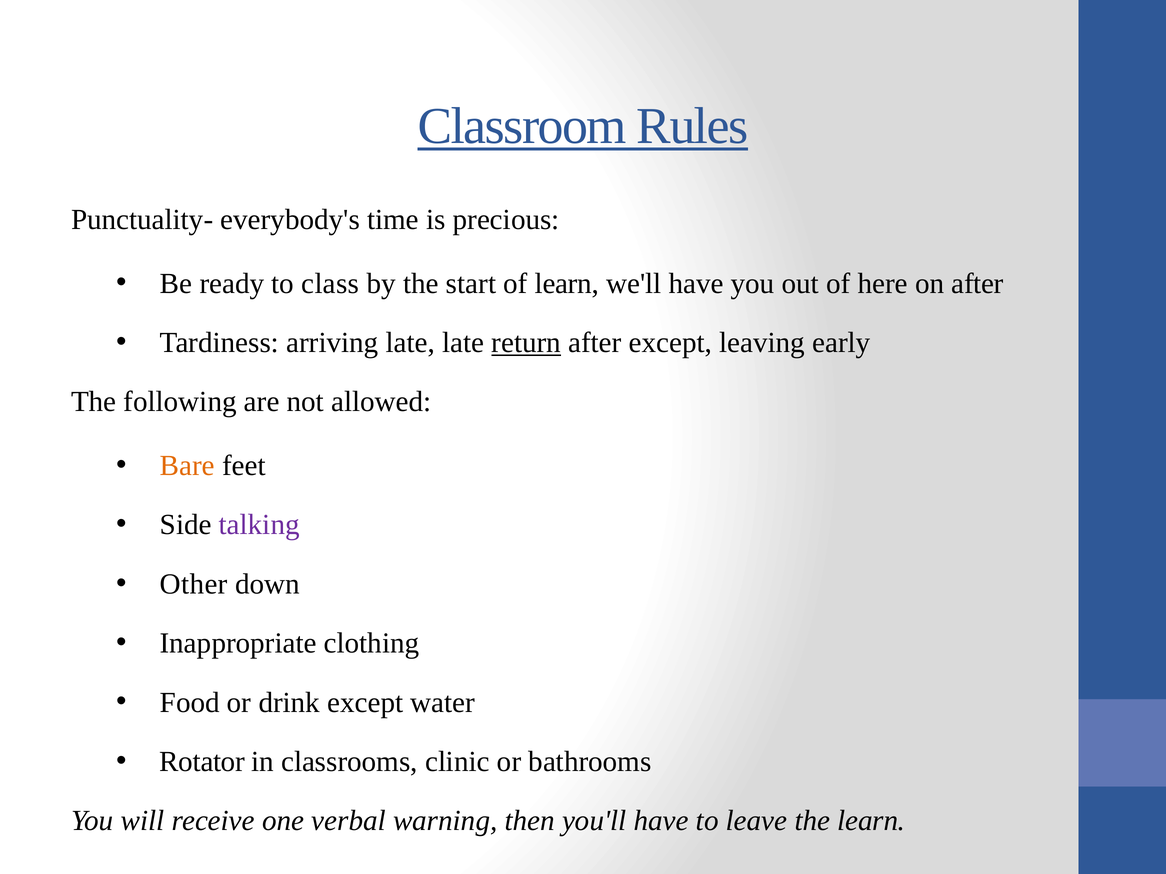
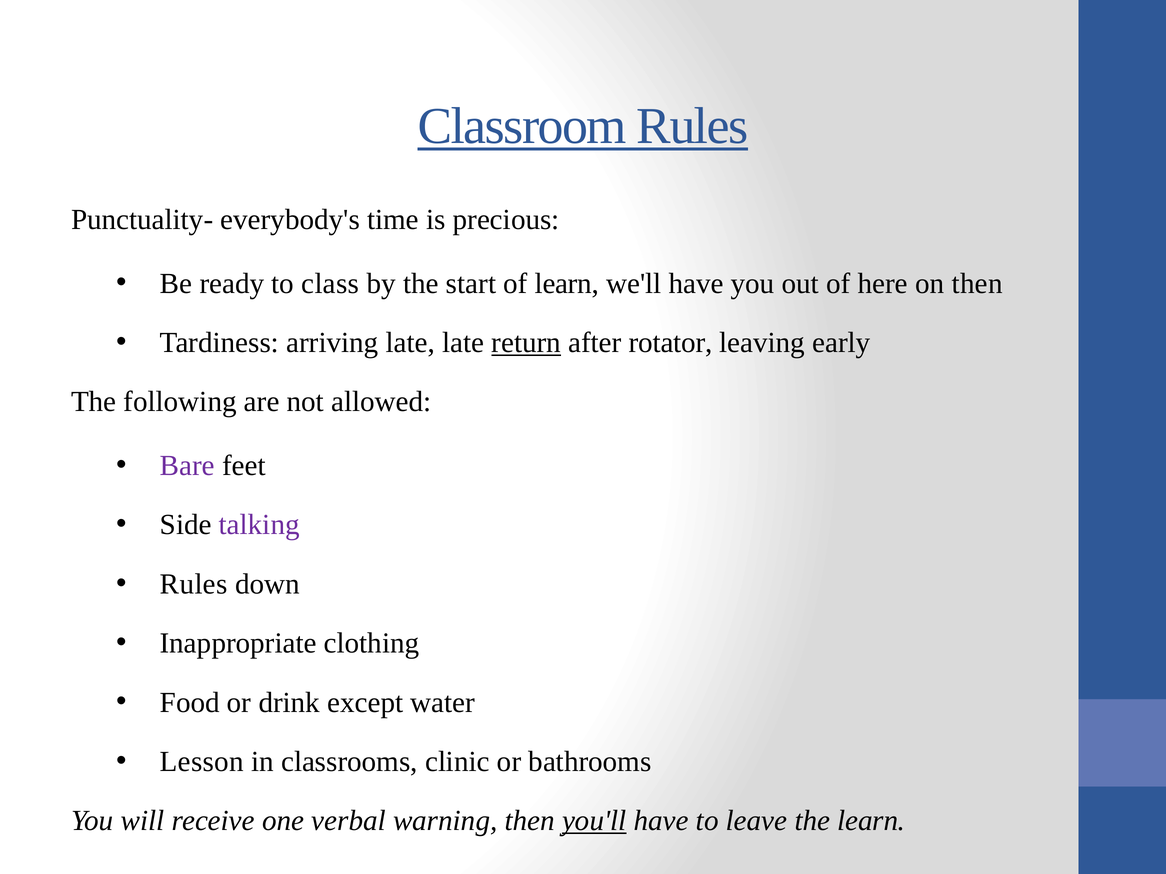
on after: after -> then
after except: except -> rotator
Bare colour: orange -> purple
Other at (194, 584): Other -> Rules
Rotator: Rotator -> Lesson
you'll underline: none -> present
